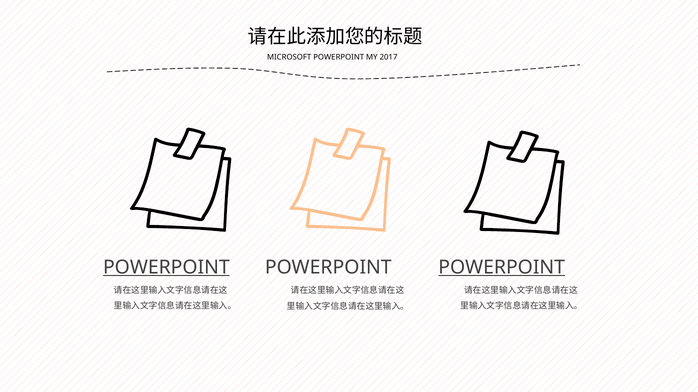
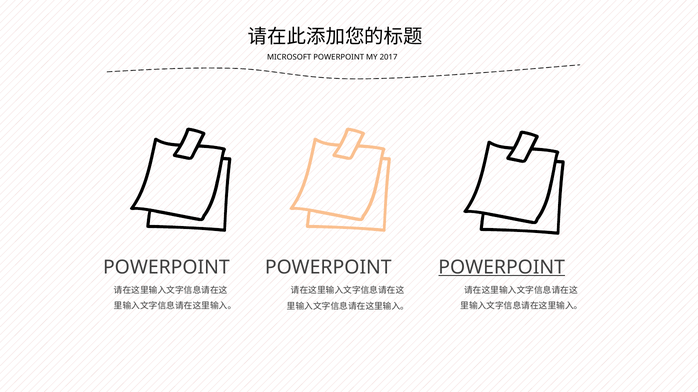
POWERPOINT at (166, 268) underline: present -> none
